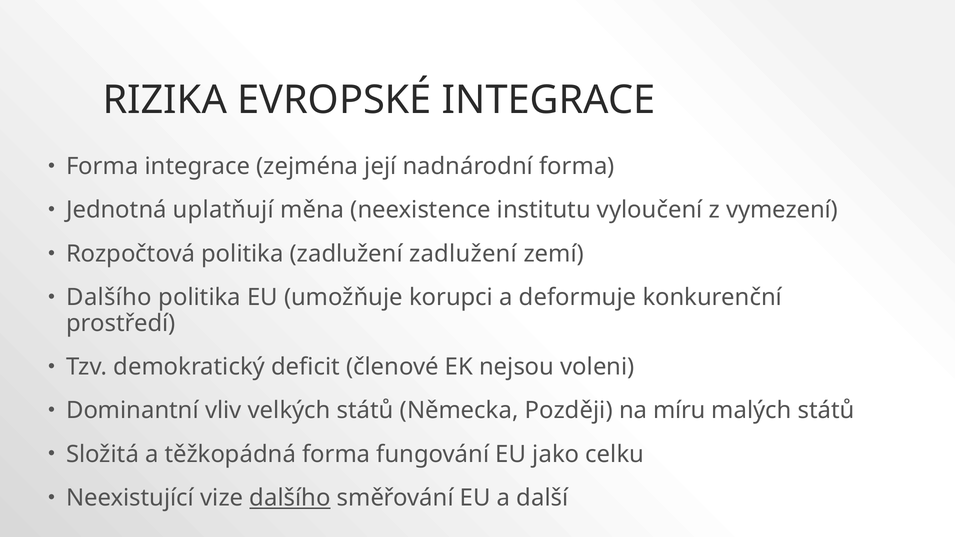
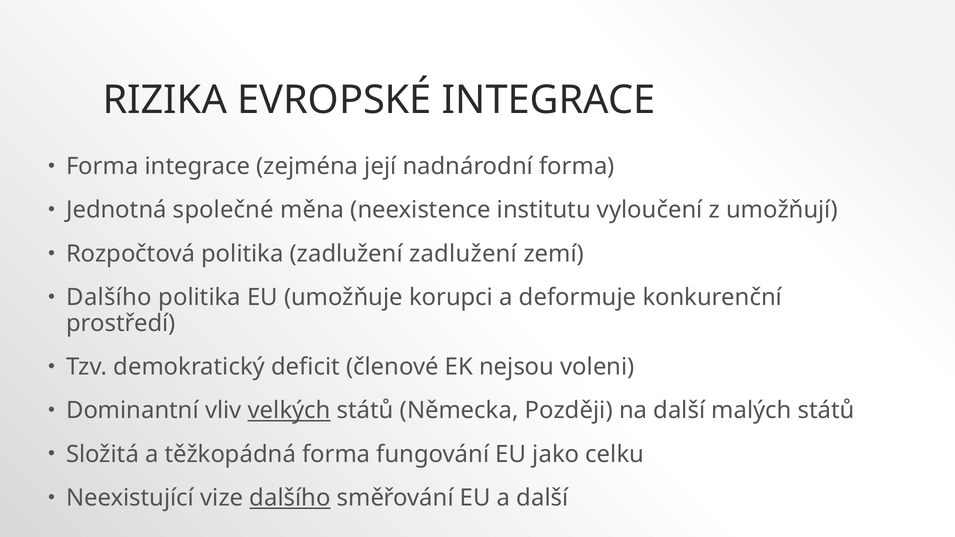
uplatňují: uplatňují -> společné
vymezení: vymezení -> umožňují
velkých underline: none -> present
na míru: míru -> další
